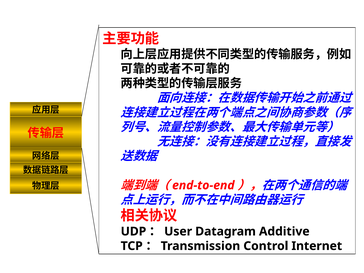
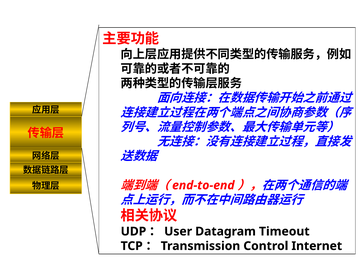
Additive: Additive -> Timeout
